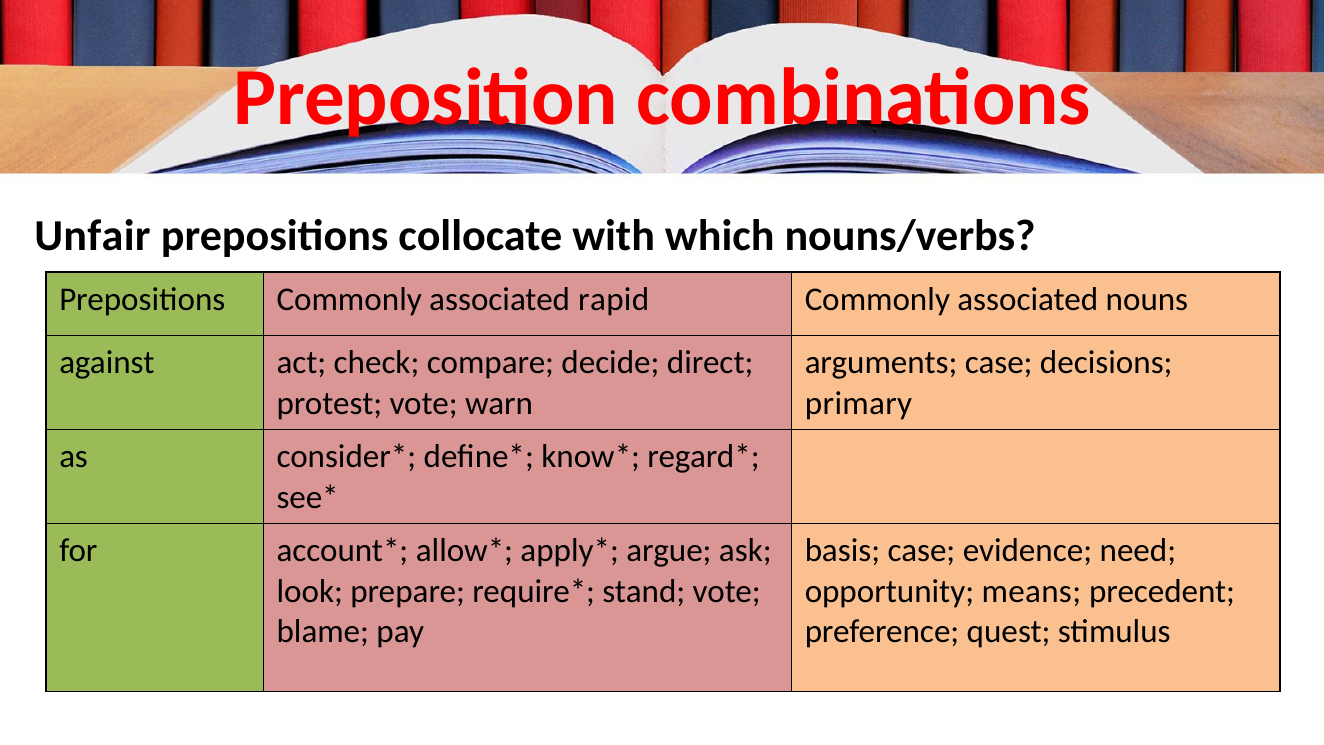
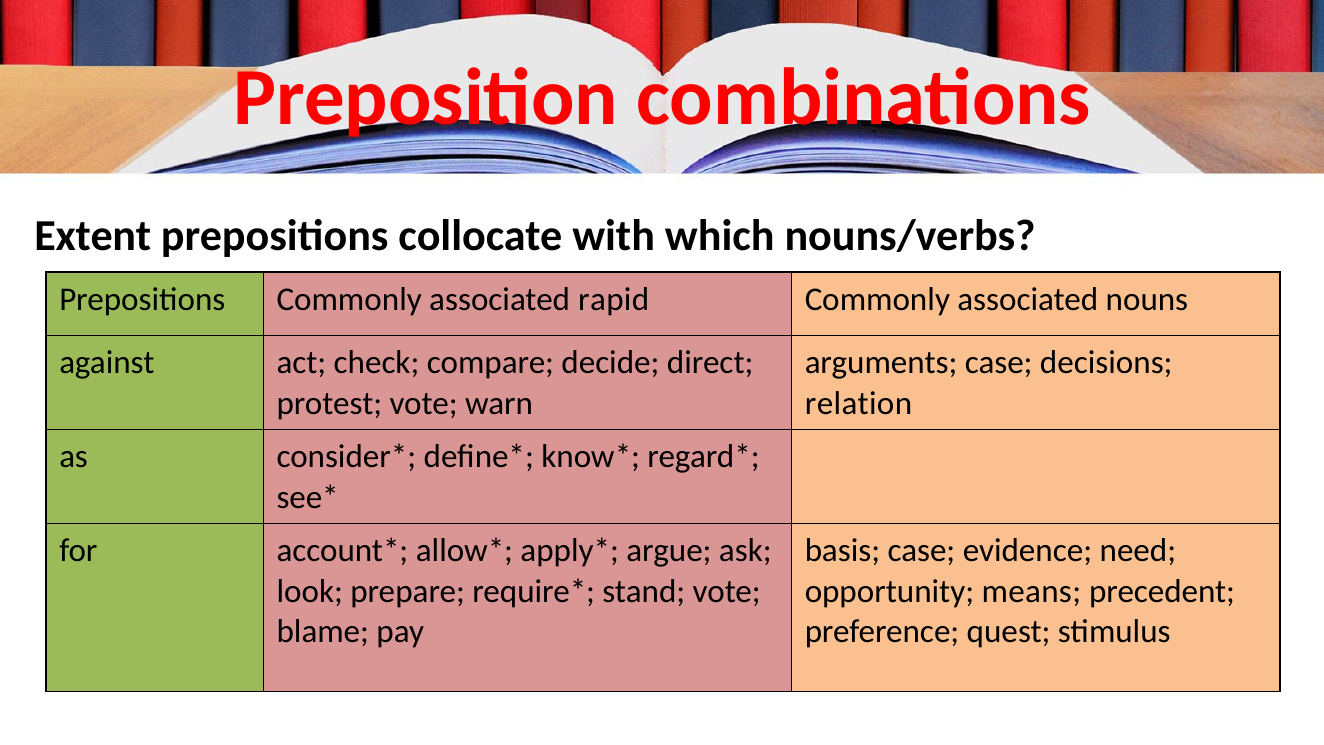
Unfair: Unfair -> Extent
primary: primary -> relation
